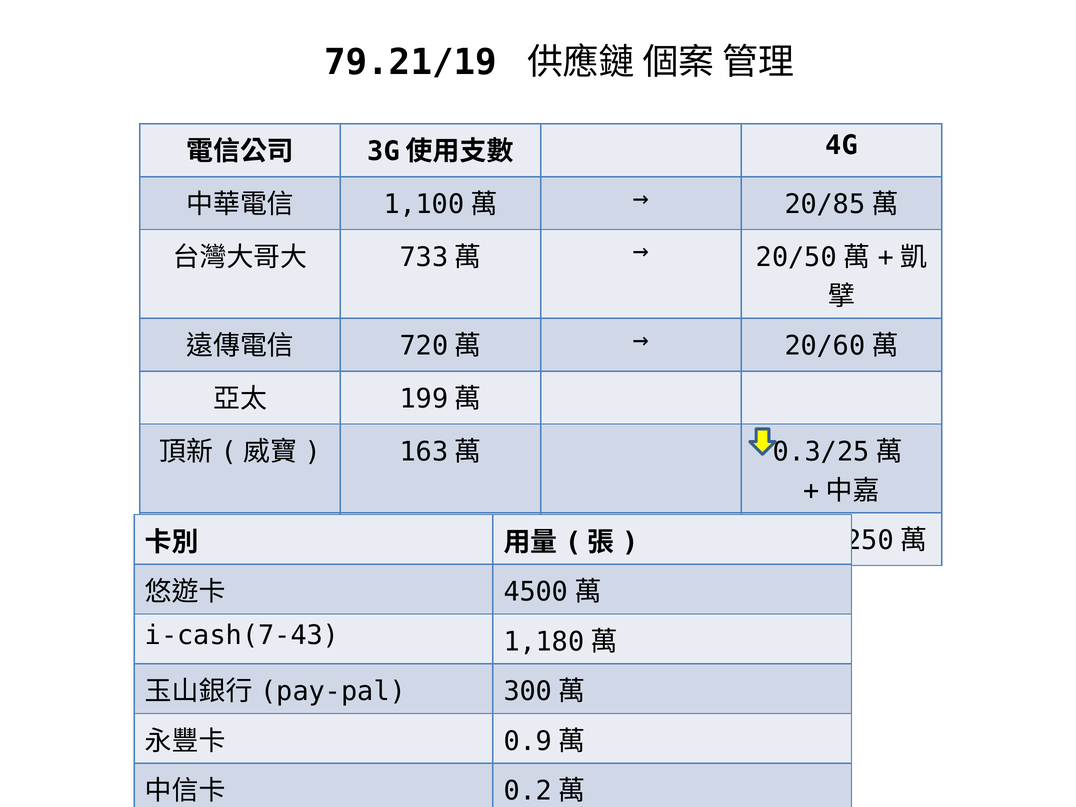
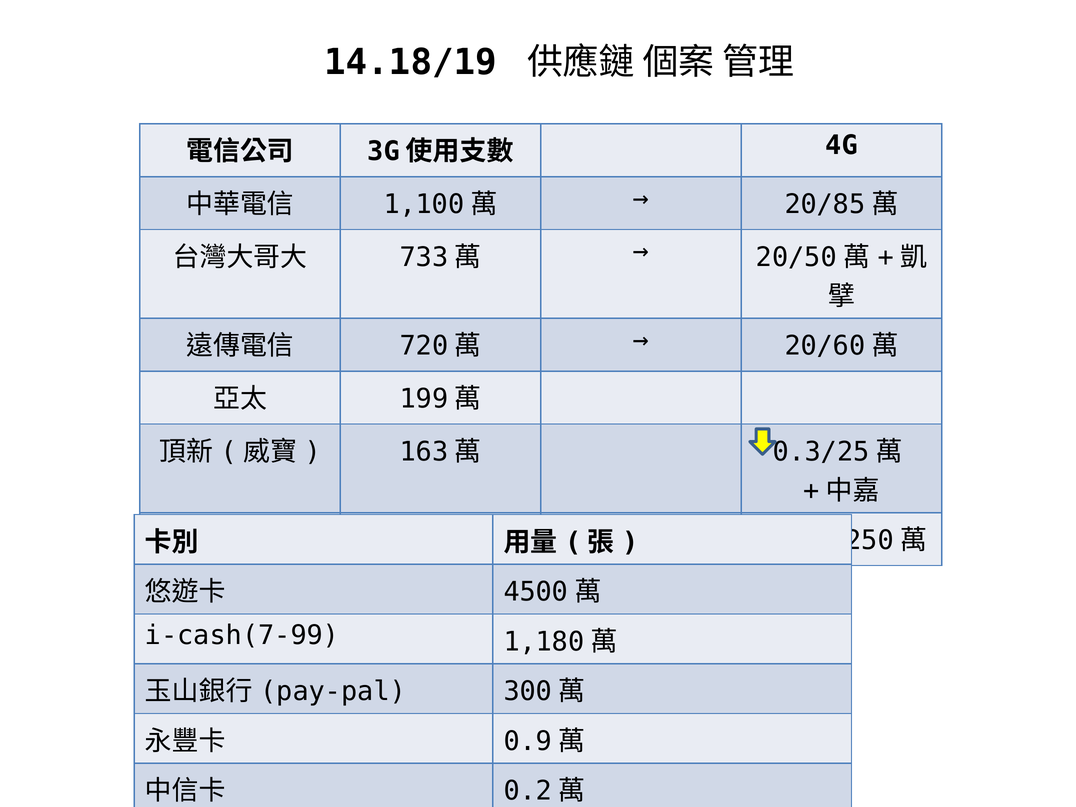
79.21/19: 79.21/19 -> 14.18/19
i-cash(7-43: i-cash(7-43 -> i-cash(7-99
